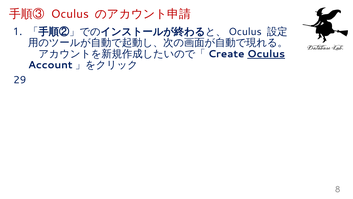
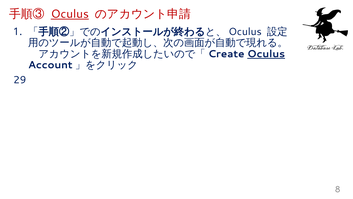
Oculus at (70, 14) underline: none -> present
